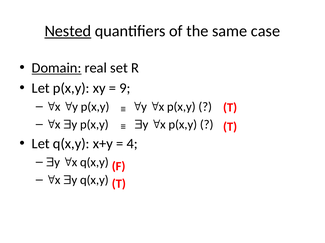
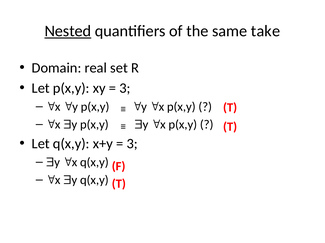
case: case -> take
Domain underline: present -> none
9 at (125, 88): 9 -> 3
4 at (132, 144): 4 -> 3
